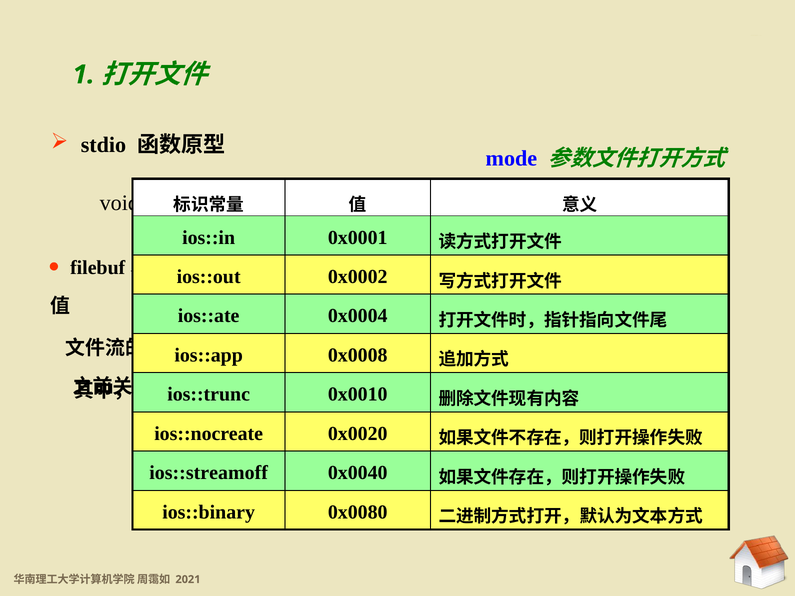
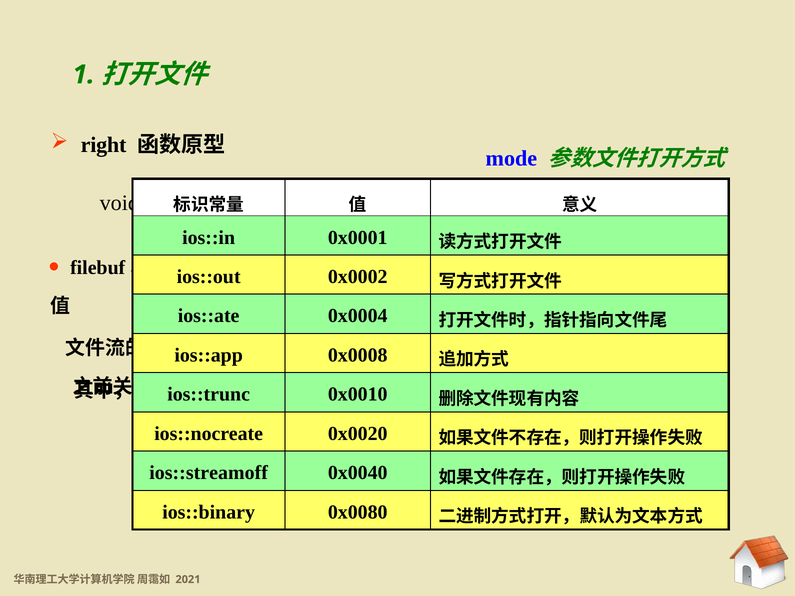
stdio: stdio -> right
